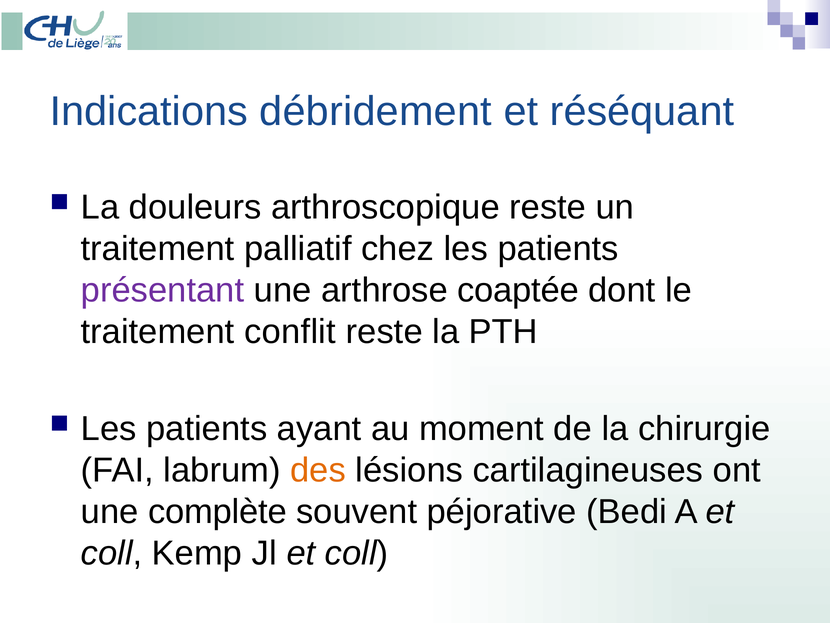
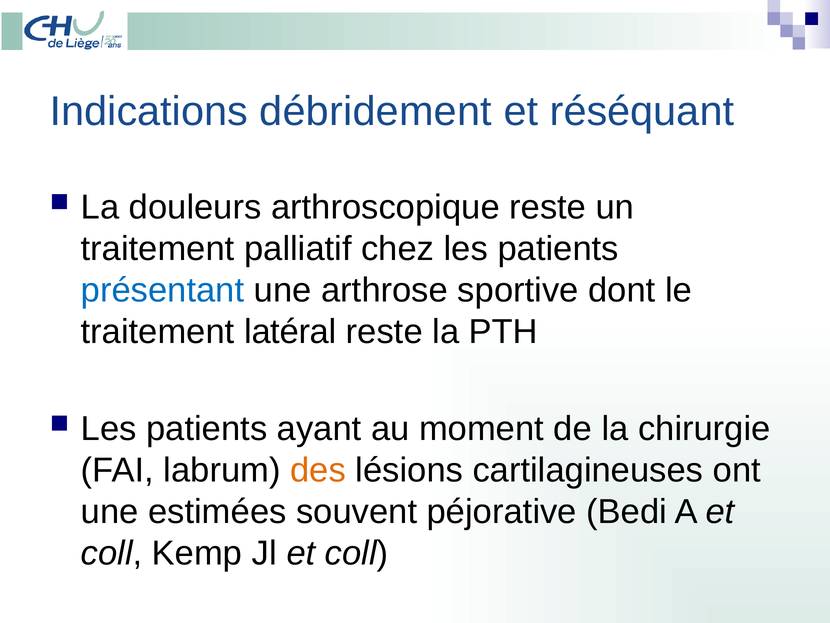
présentant colour: purple -> blue
coaptée: coaptée -> sportive
conflit: conflit -> latéral
complète: complète -> estimées
